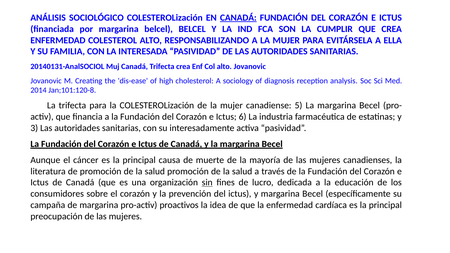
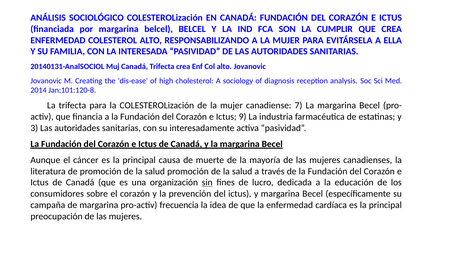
CANADÁ at (238, 18) underline: present -> none
5: 5 -> 7
6: 6 -> 9
proactivos: proactivos -> frecuencia
